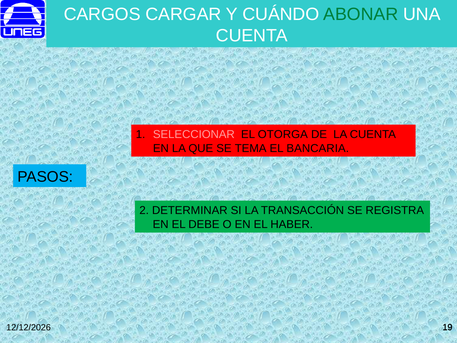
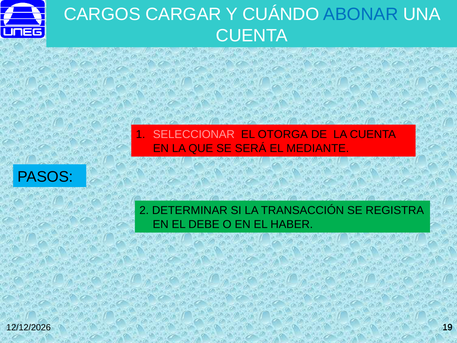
ABONAR colour: green -> blue
TEMA: TEMA -> SERÁ
BANCARIA: BANCARIA -> MEDIANTE
